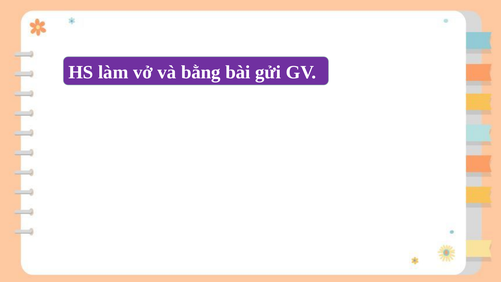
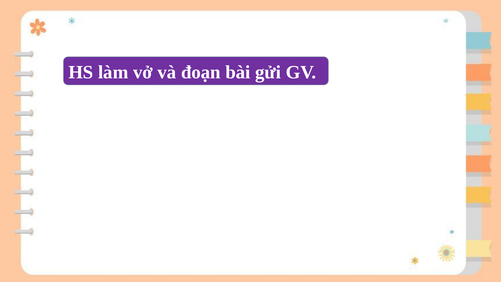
bằng: bằng -> đoạn
